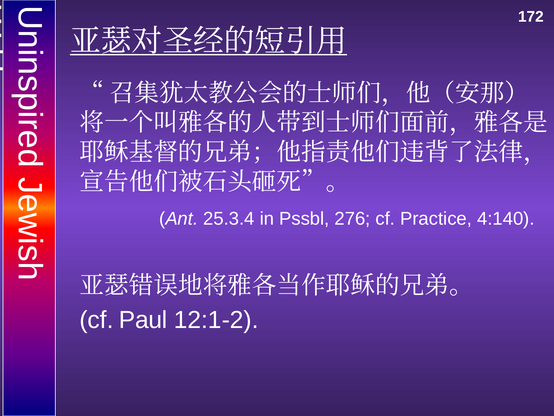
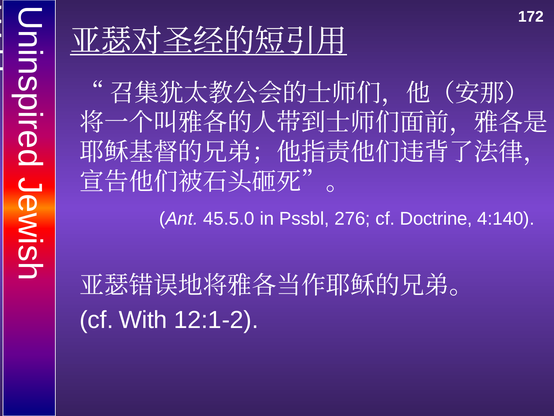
25.3.4: 25.3.4 -> 45.5.0
Practice: Practice -> Doctrine
Paul: Paul -> With
